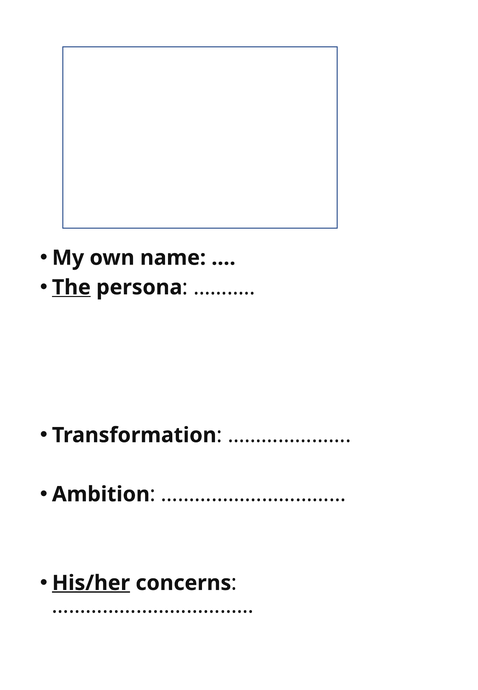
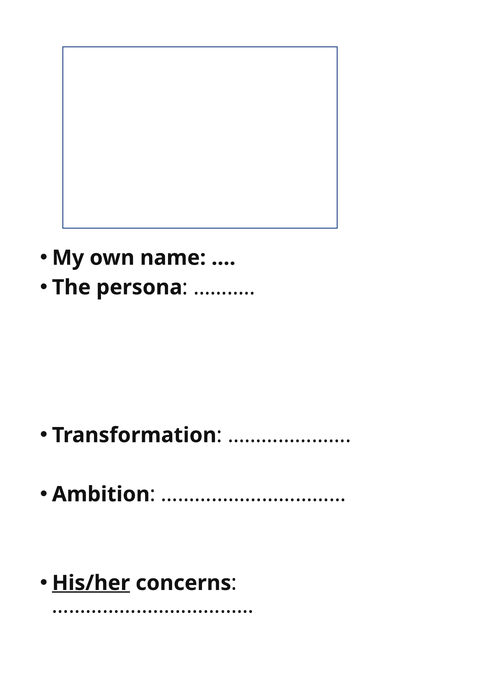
The underline: present -> none
